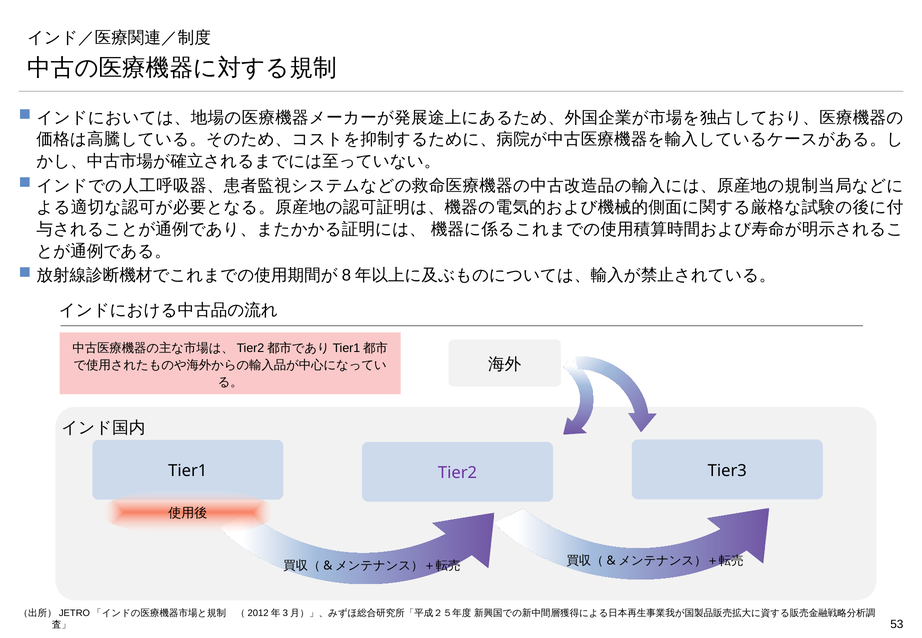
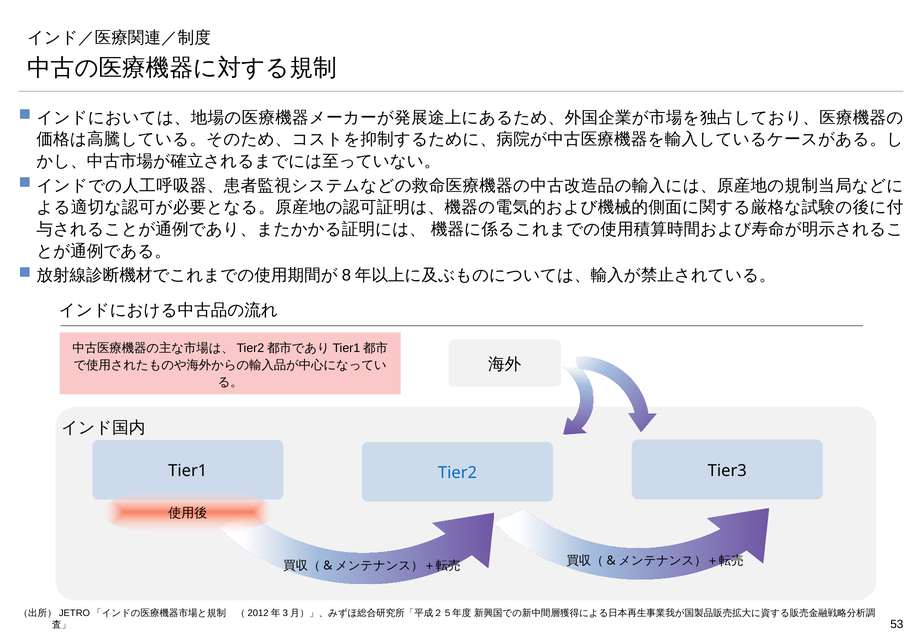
Tier2 colour: purple -> blue
